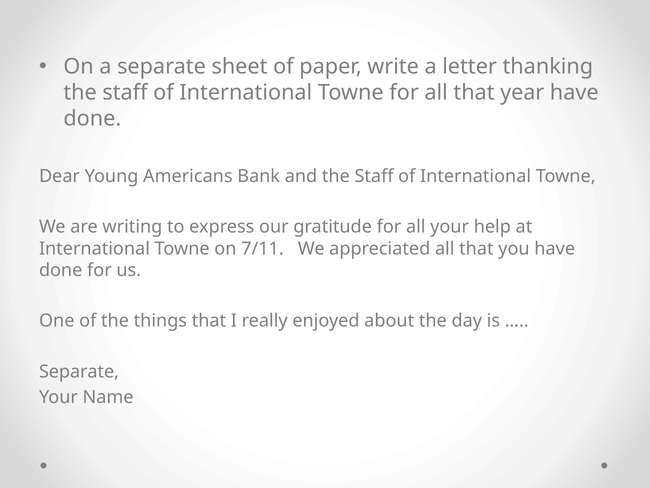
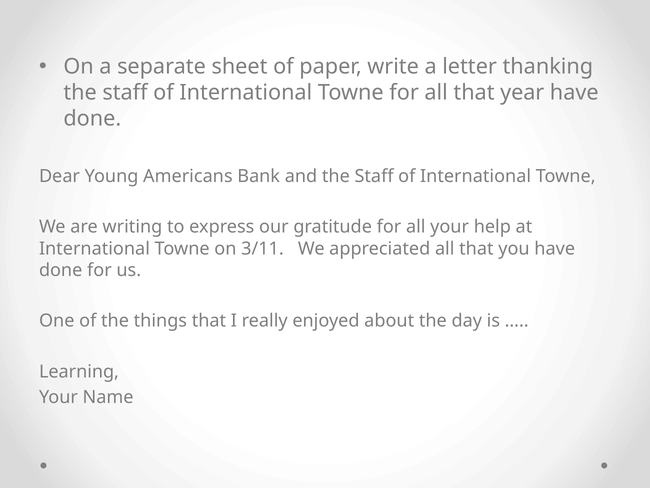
7/11: 7/11 -> 3/11
Separate at (79, 371): Separate -> Learning
